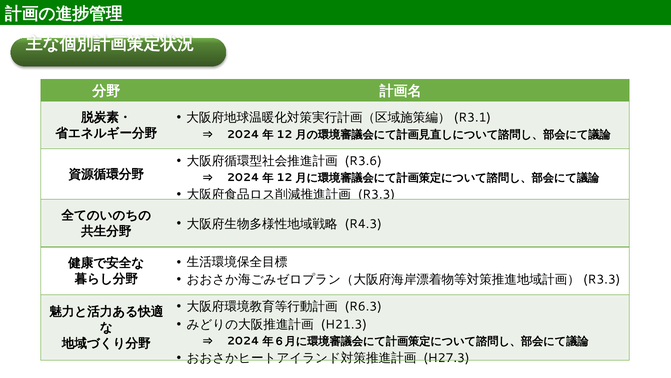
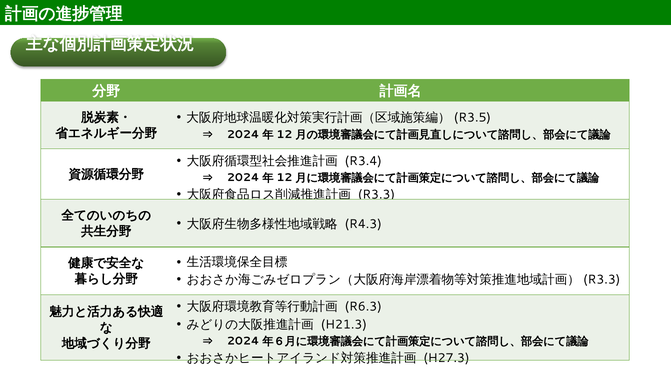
R3.1: R3.1 -> R3.5
R3.6: R3.6 -> R3.4
